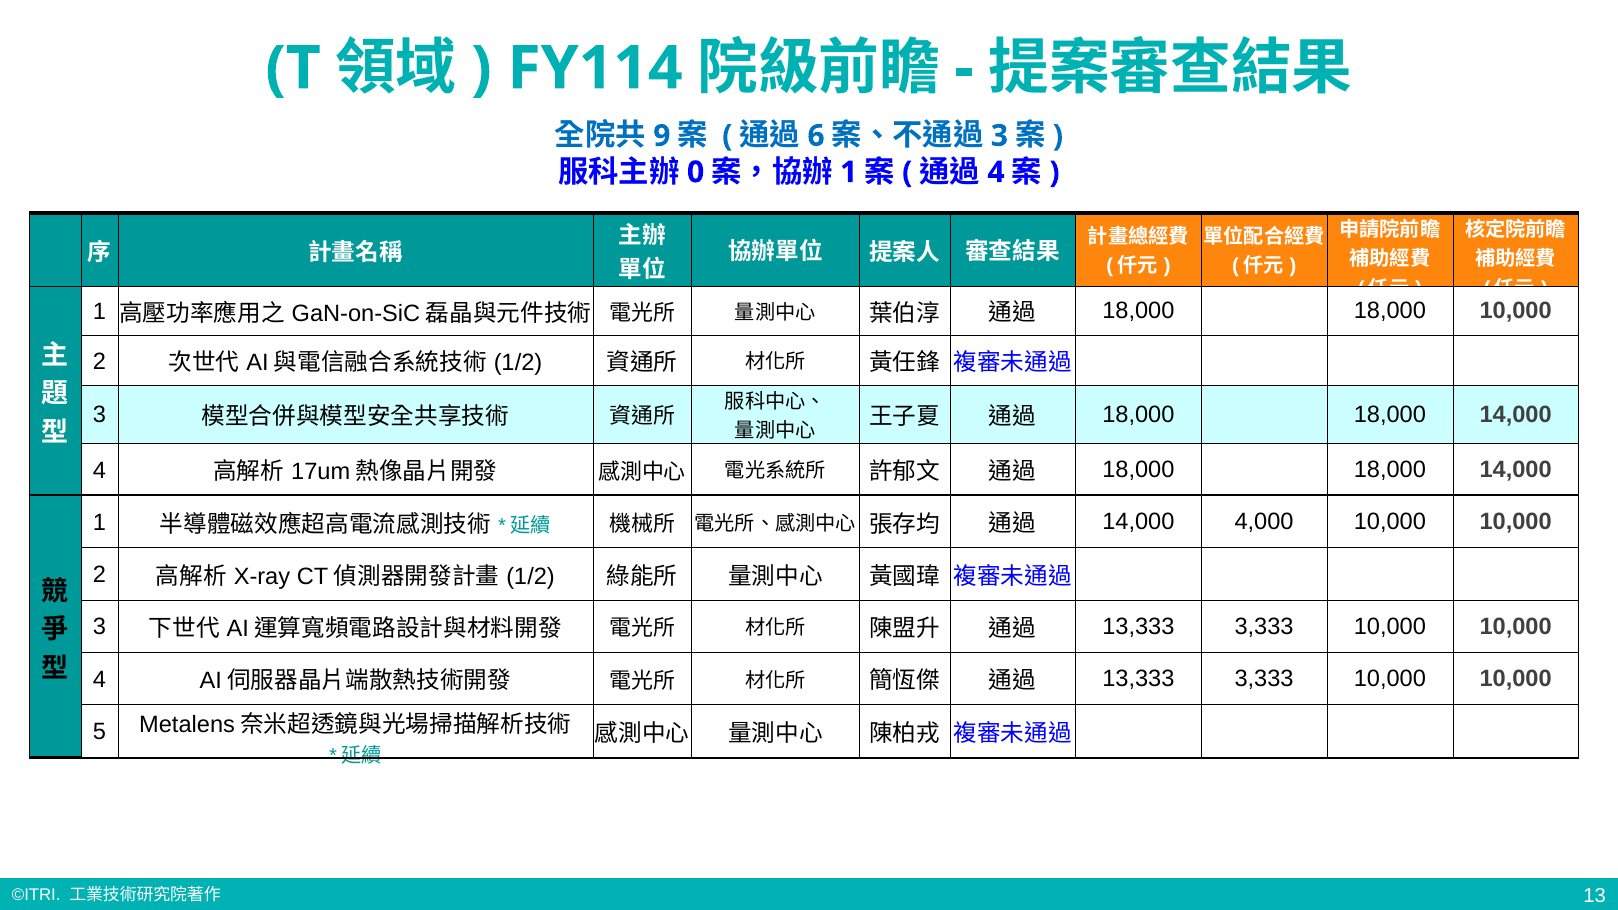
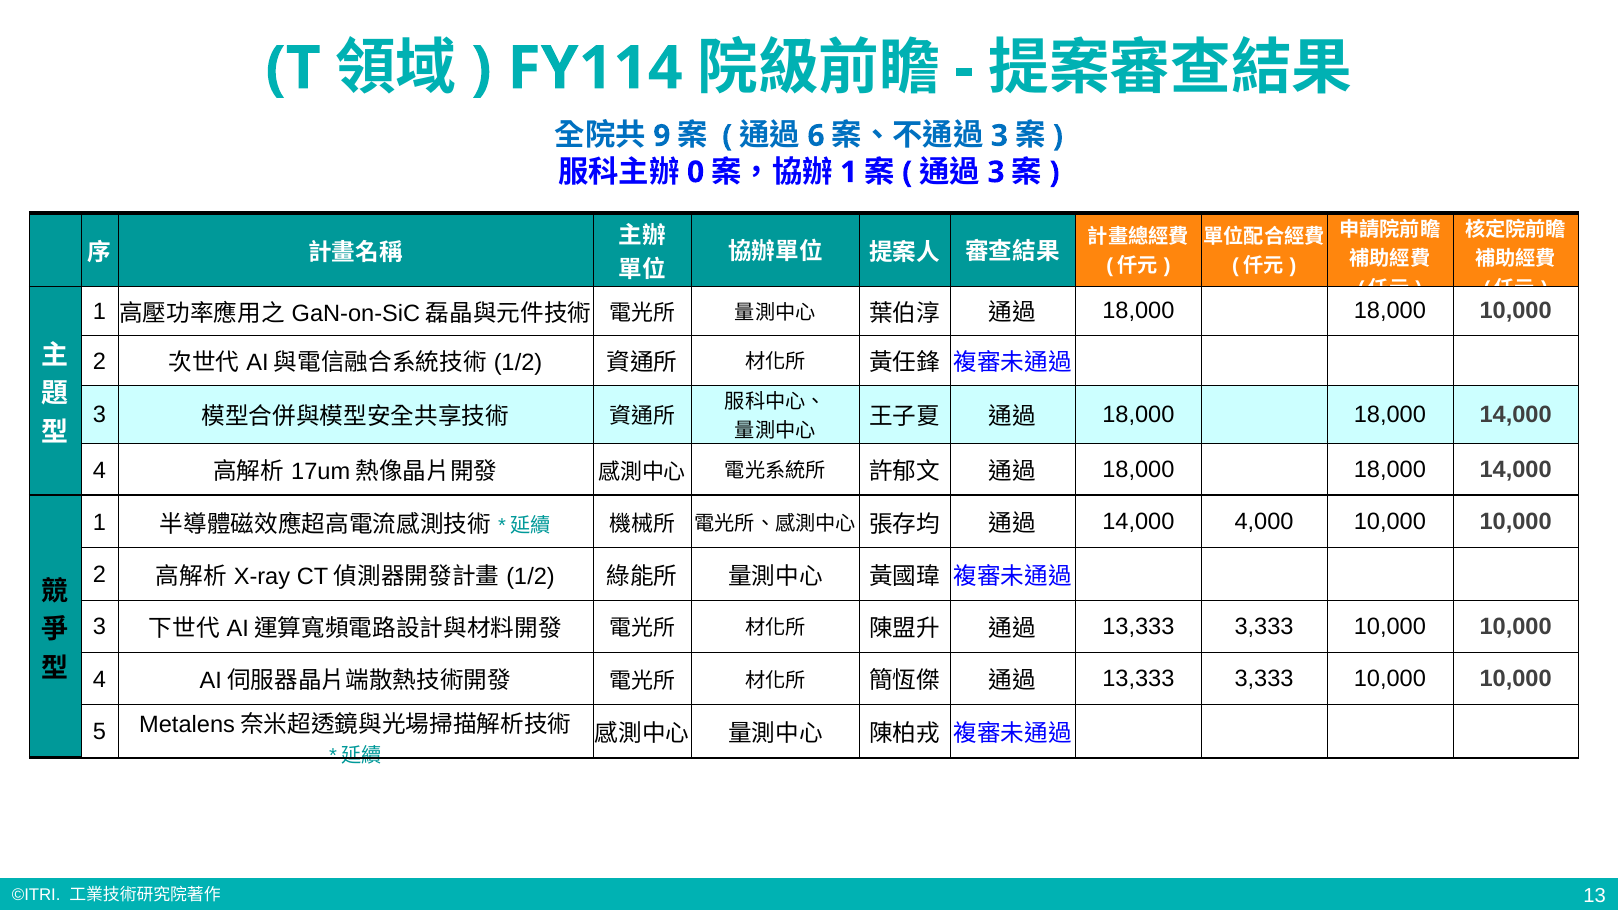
4 at (996, 172): 4 -> 3
